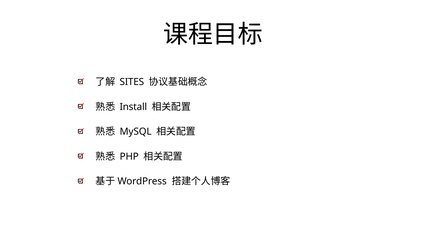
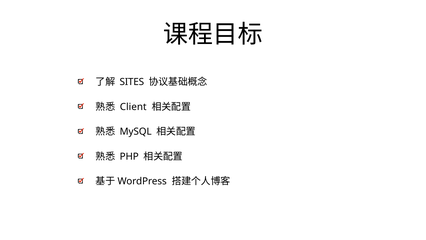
Install: Install -> Client
